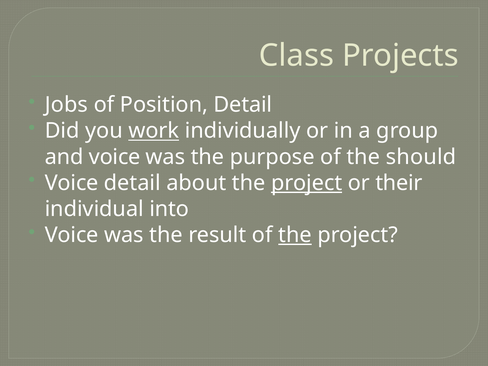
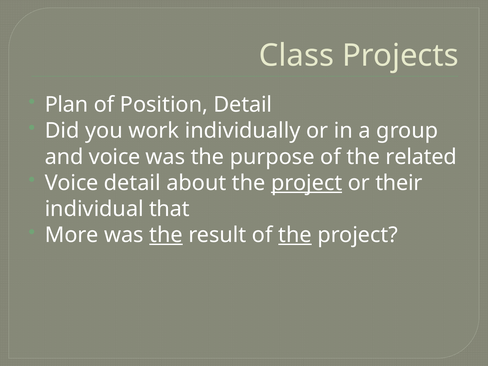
Jobs: Jobs -> Plan
work underline: present -> none
should: should -> related
into: into -> that
Voice at (72, 235): Voice -> More
the at (166, 235) underline: none -> present
